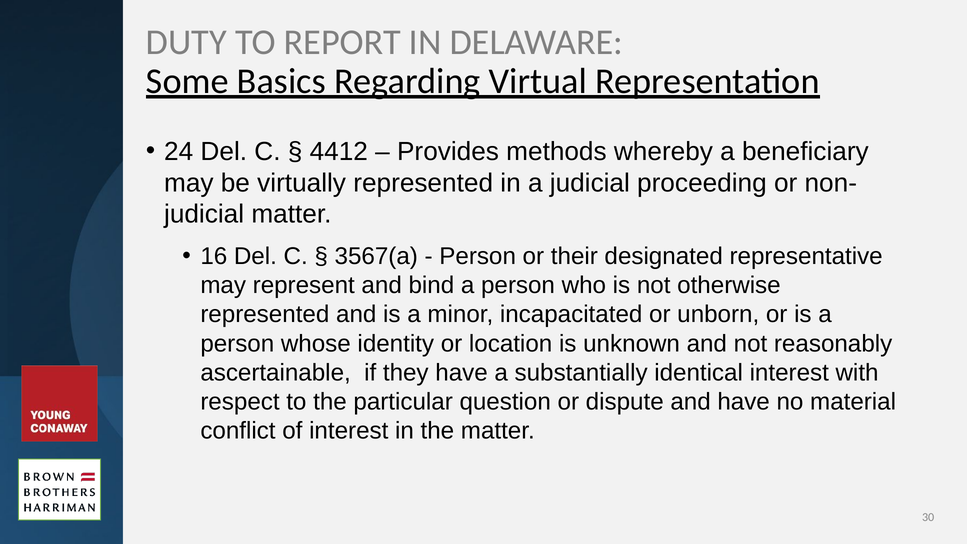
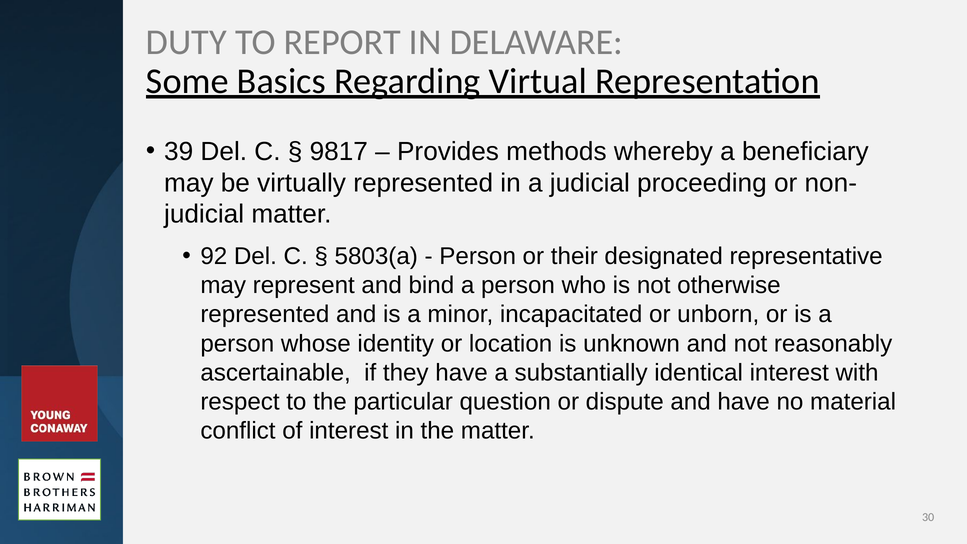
24: 24 -> 39
4412: 4412 -> 9817
16: 16 -> 92
3567(a: 3567(a -> 5803(a
